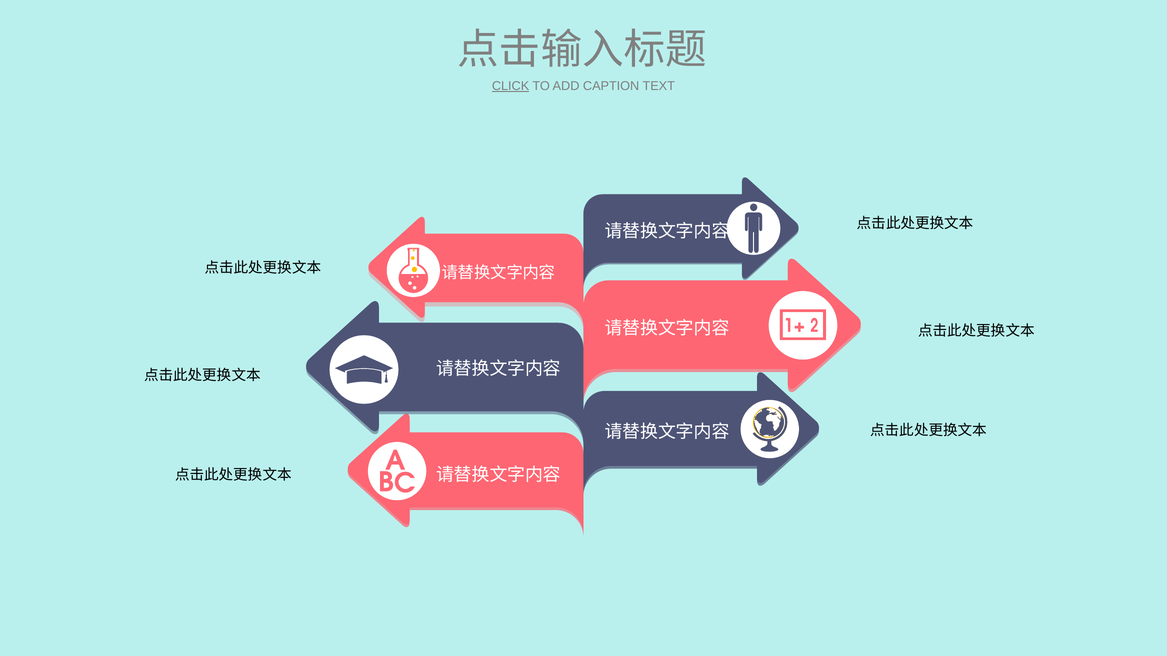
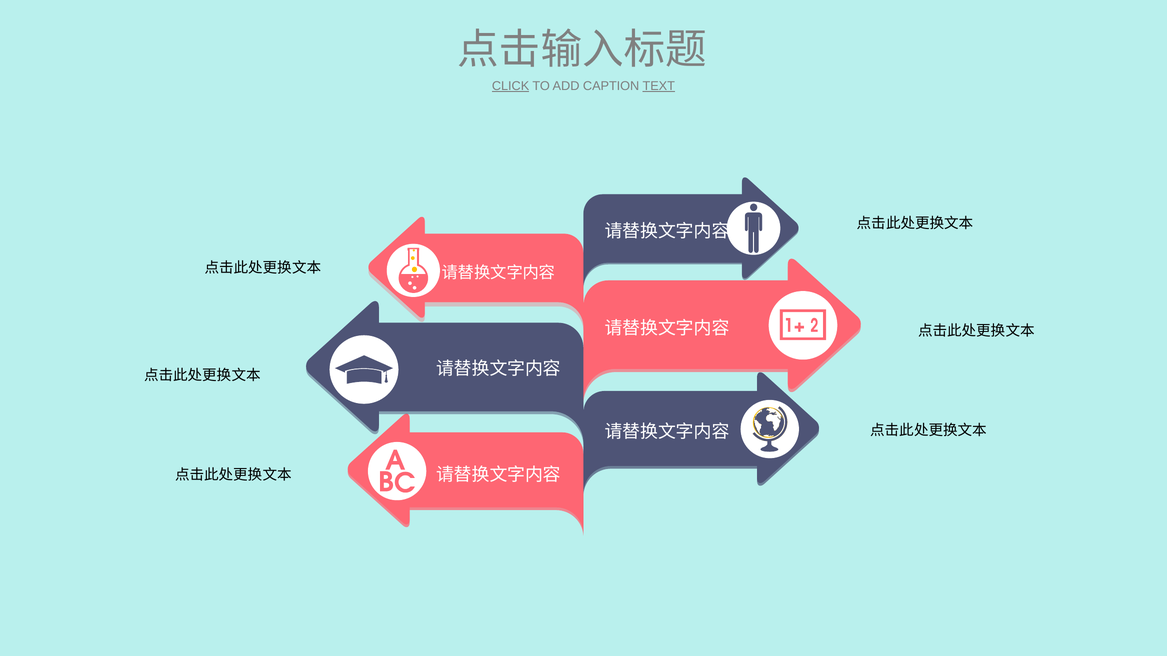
TEXT underline: none -> present
